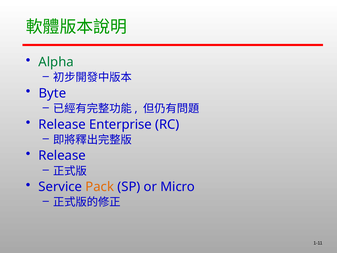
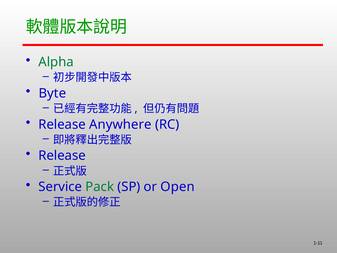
Enterprise: Enterprise -> Anywhere
Pack colour: orange -> green
Micro: Micro -> Open
